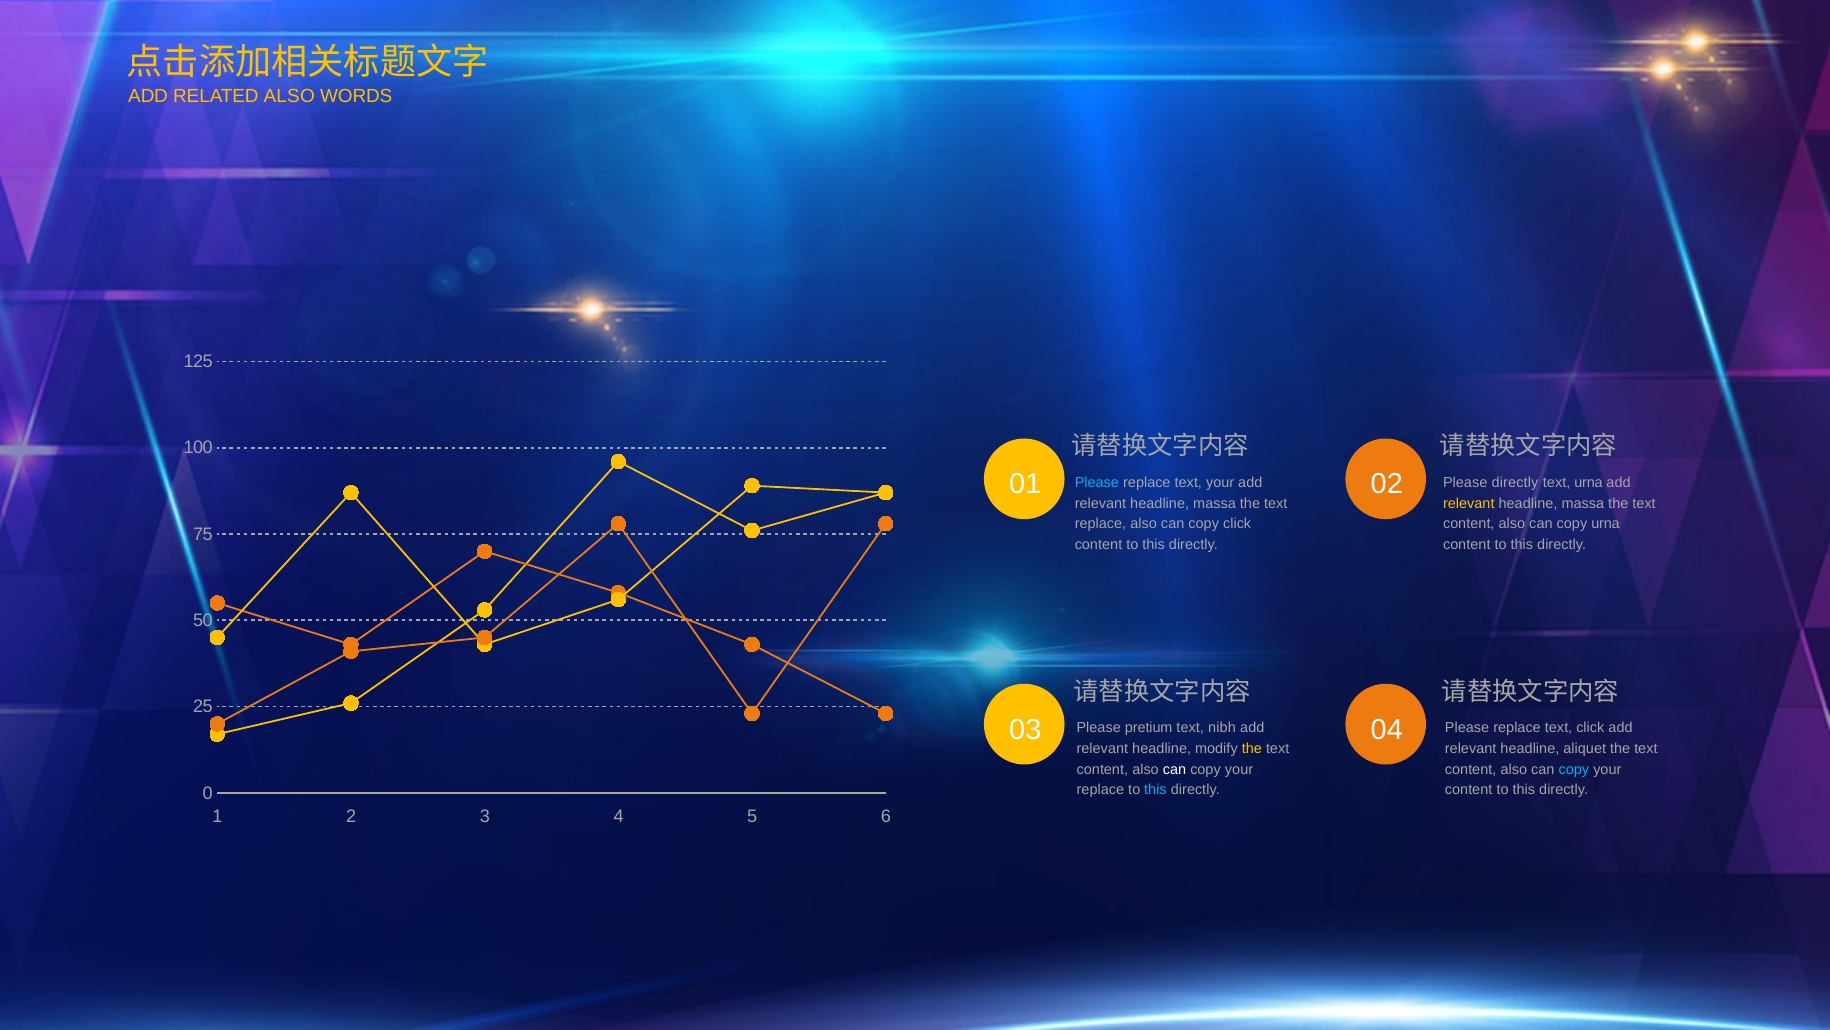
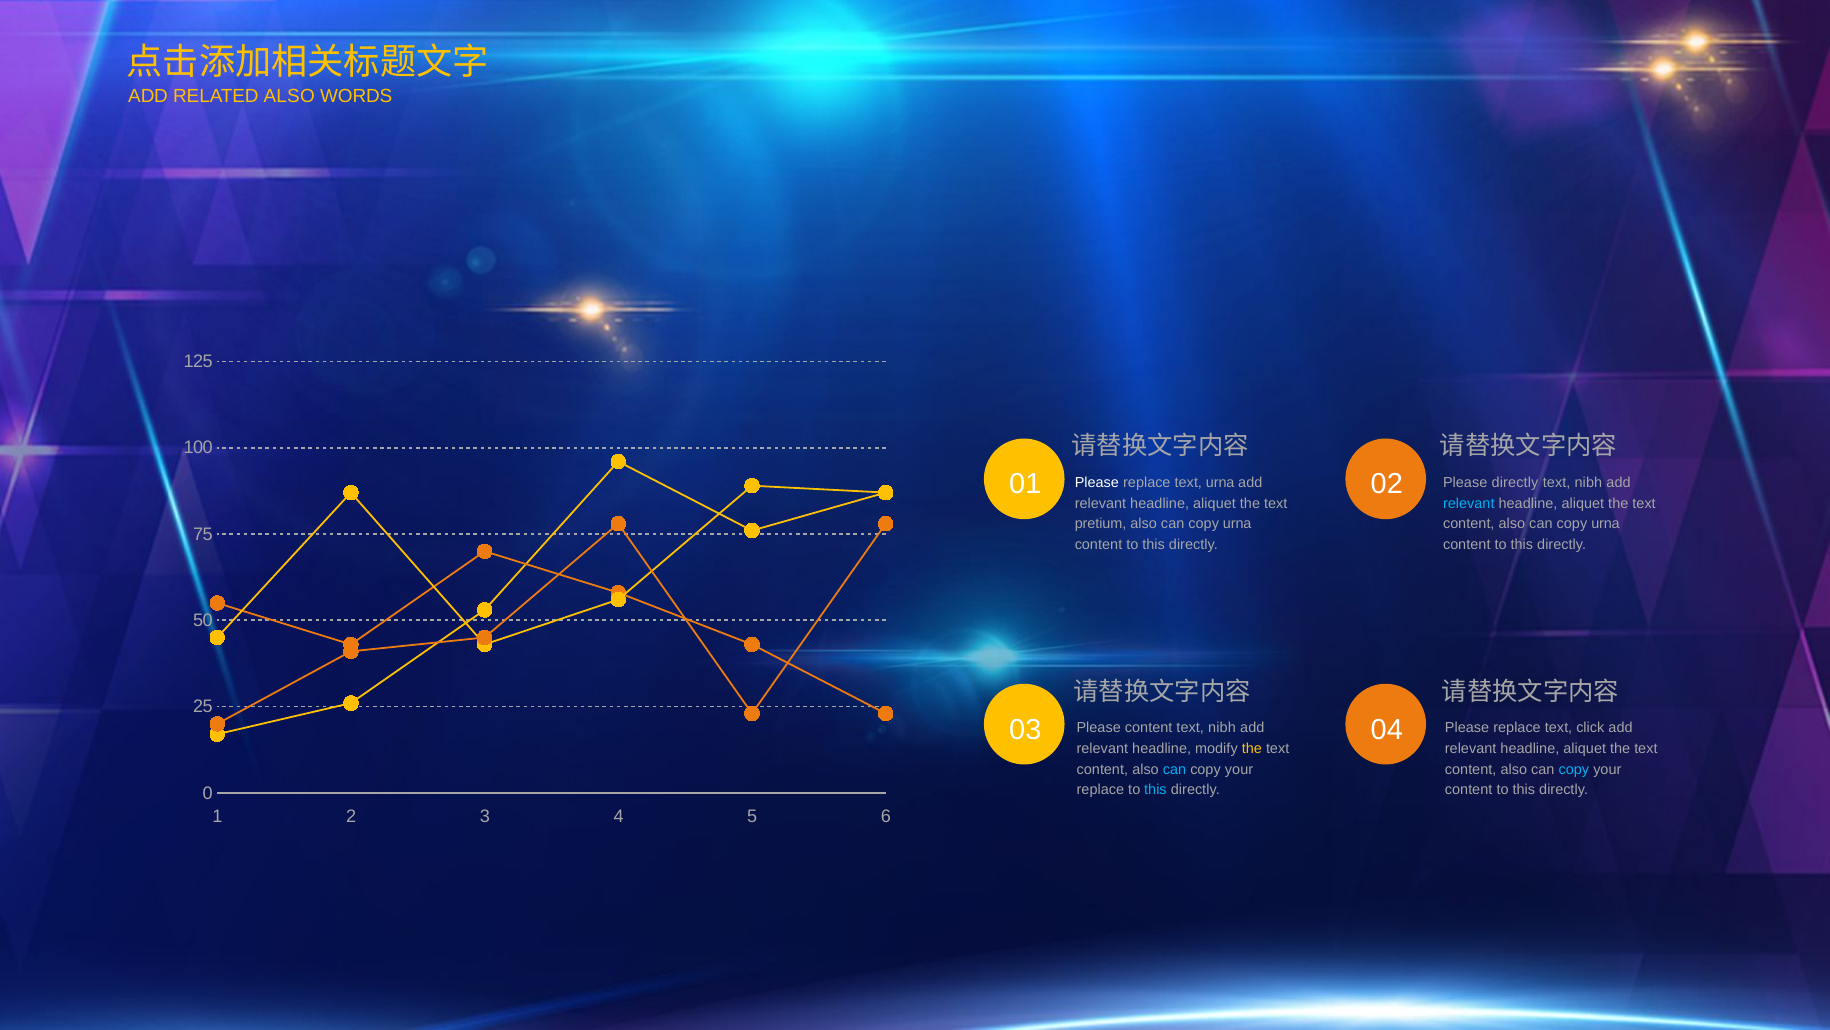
Please at (1097, 482) colour: light blue -> white
text your: your -> urna
urna at (1589, 482): urna -> nibh
massa at (1215, 503): massa -> aliquet
relevant at (1469, 503) colour: yellow -> light blue
massa at (1583, 503): massa -> aliquet
replace at (1100, 524): replace -> pretium
click at (1237, 524): click -> urna
Please pretium: pretium -> content
can at (1174, 769) colour: white -> light blue
